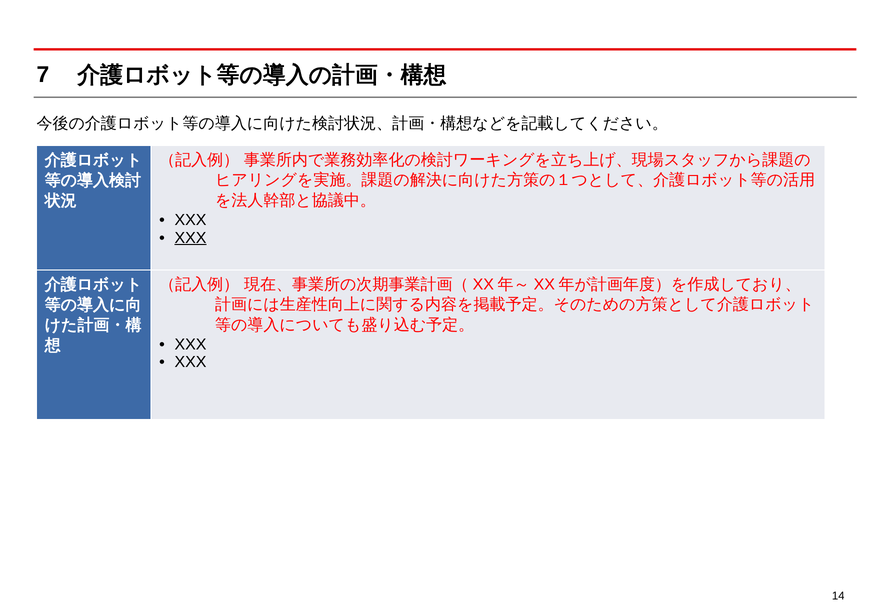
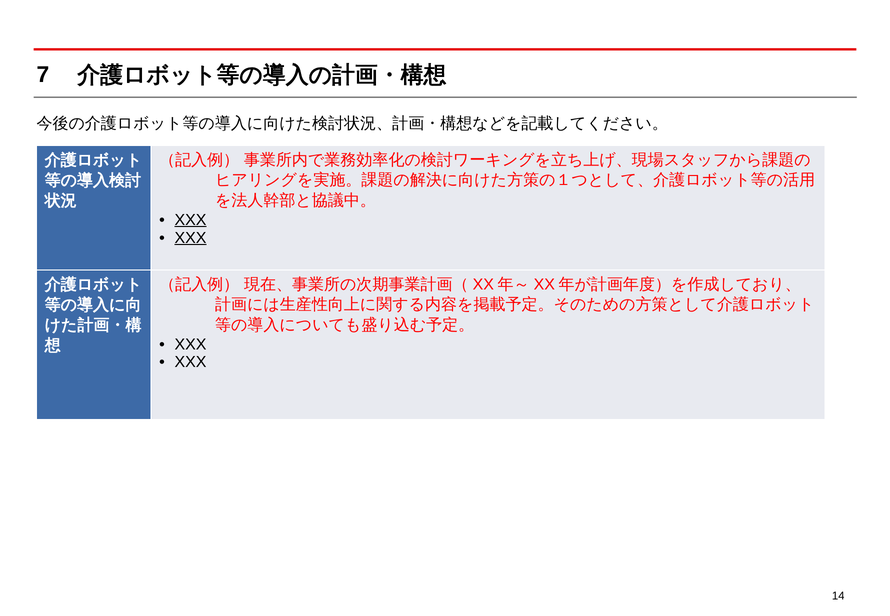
XXX at (191, 220) underline: none -> present
